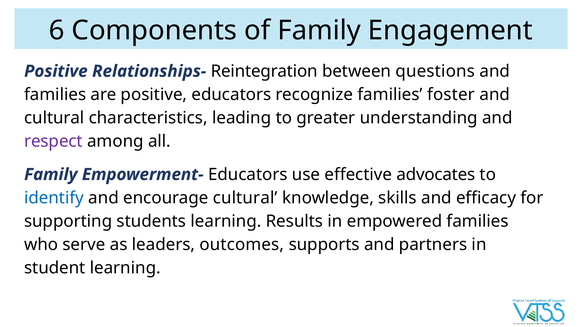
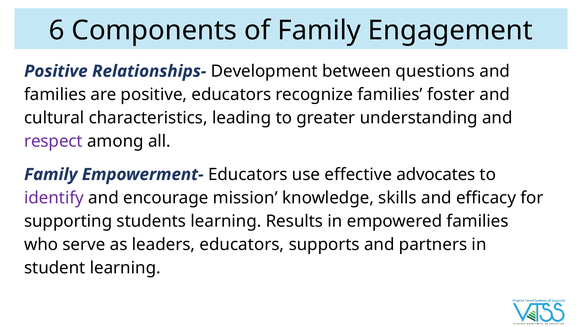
Reintegration: Reintegration -> Development
identify colour: blue -> purple
encourage cultural: cultural -> mission
leaders outcomes: outcomes -> educators
